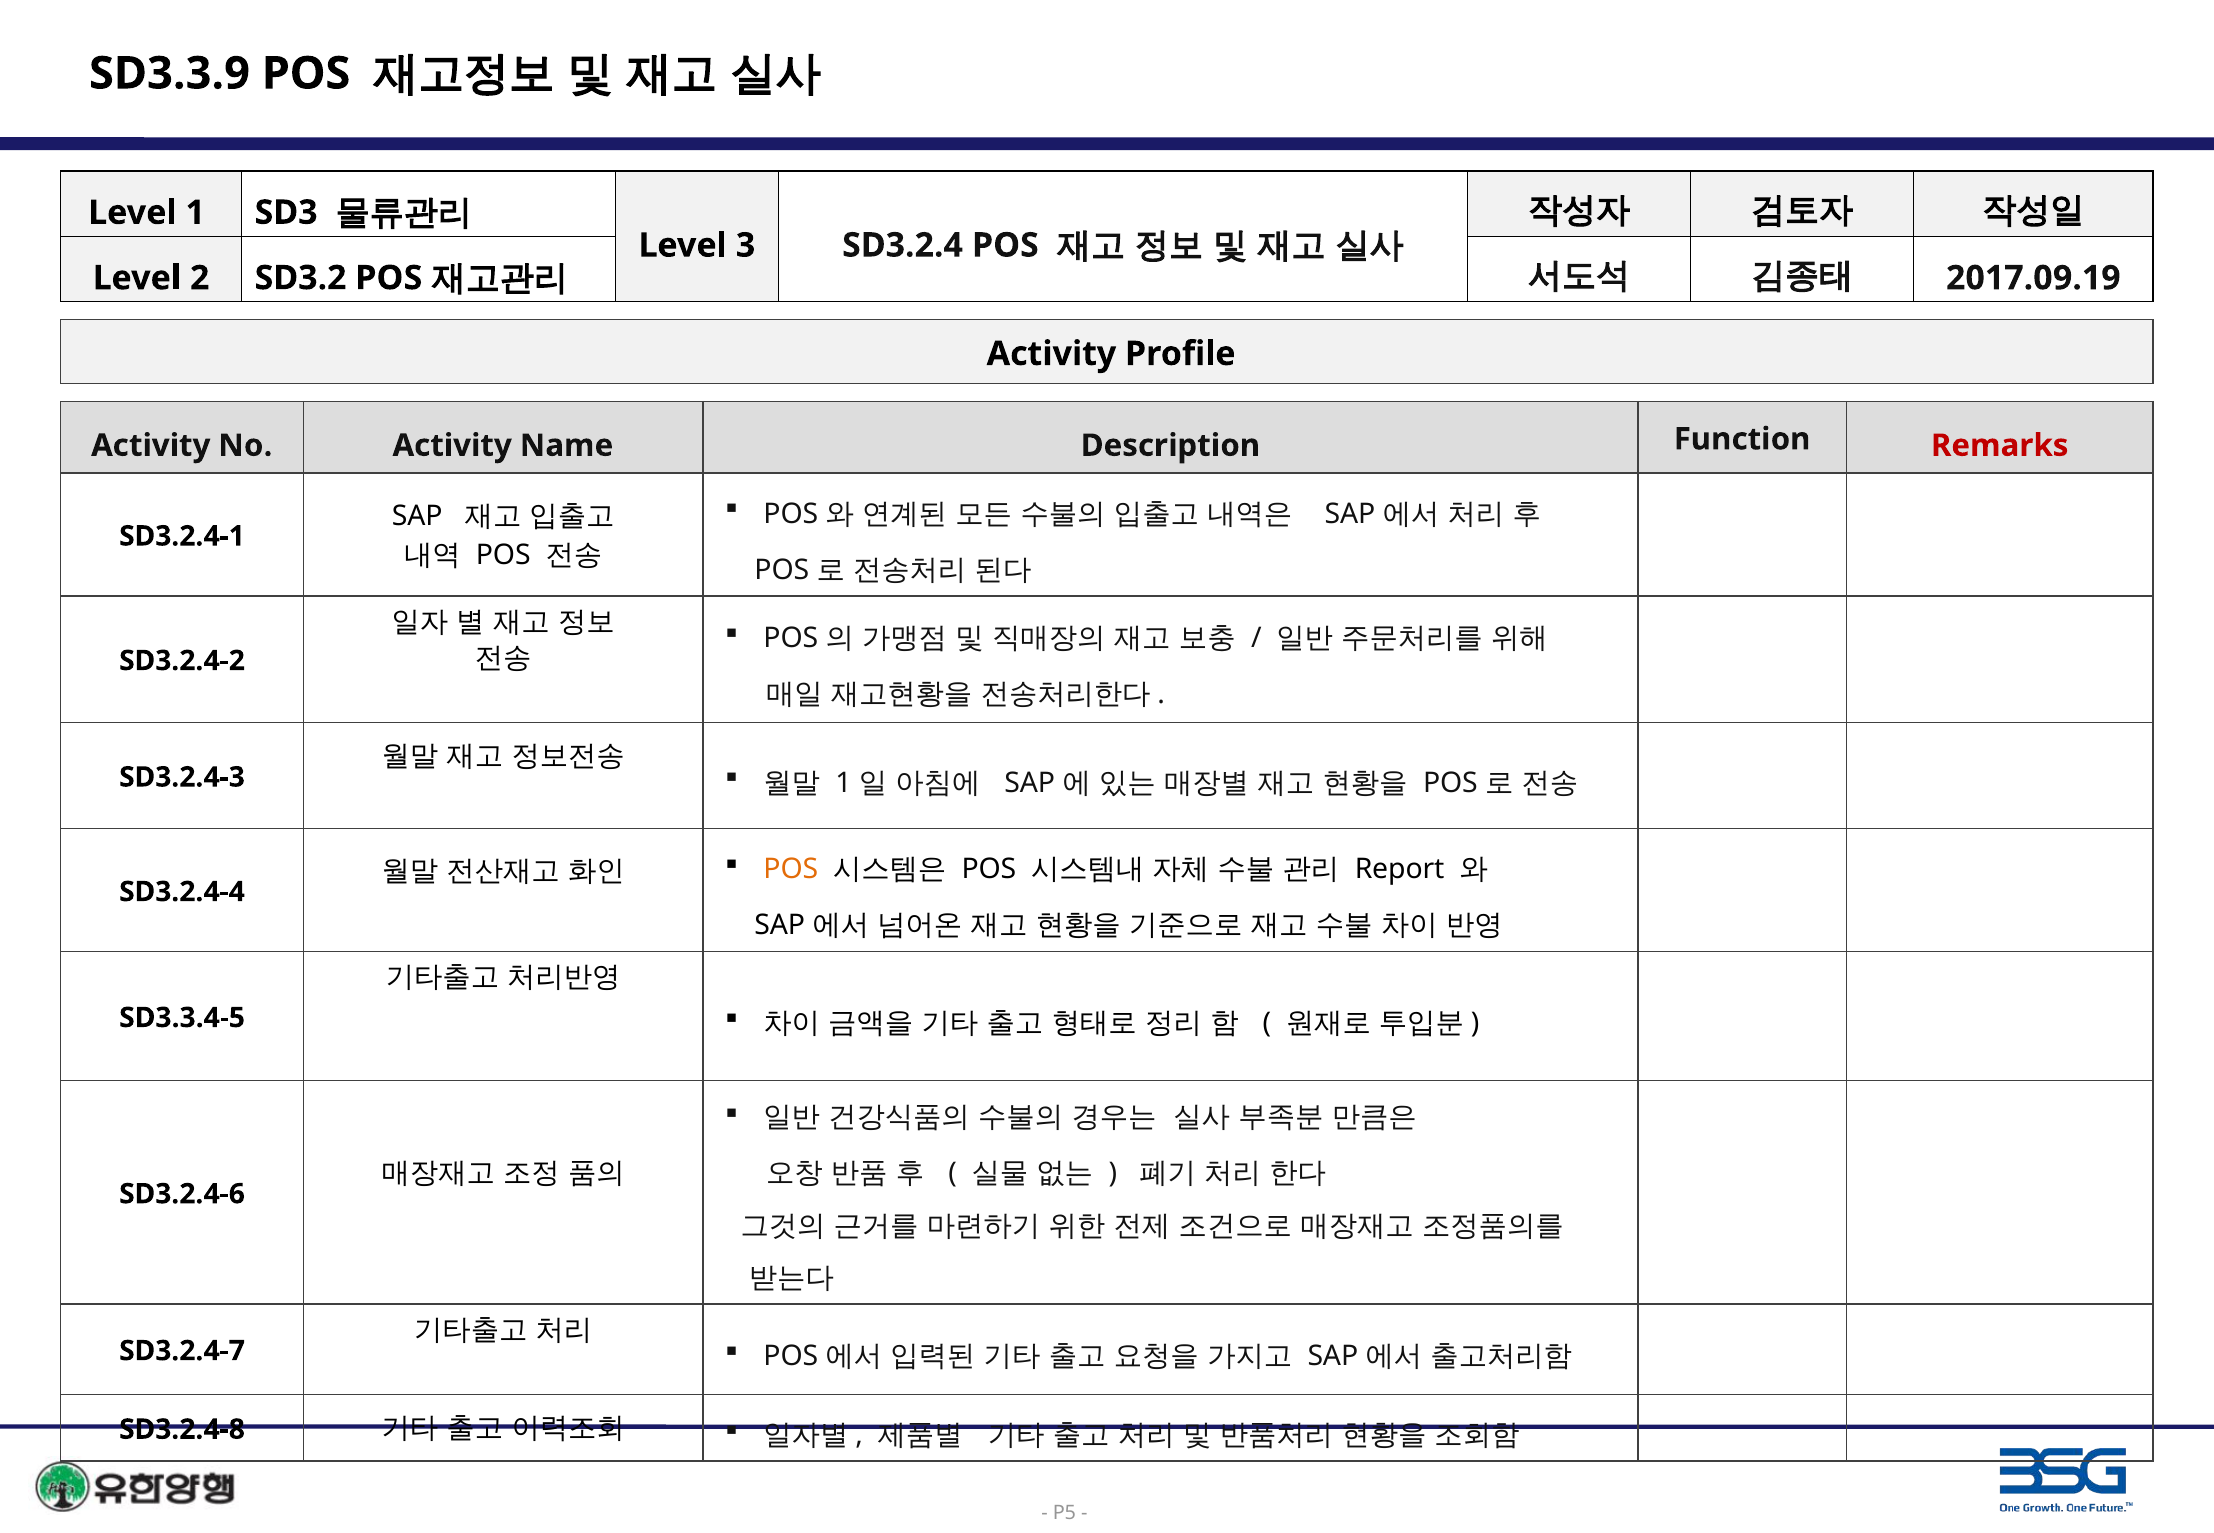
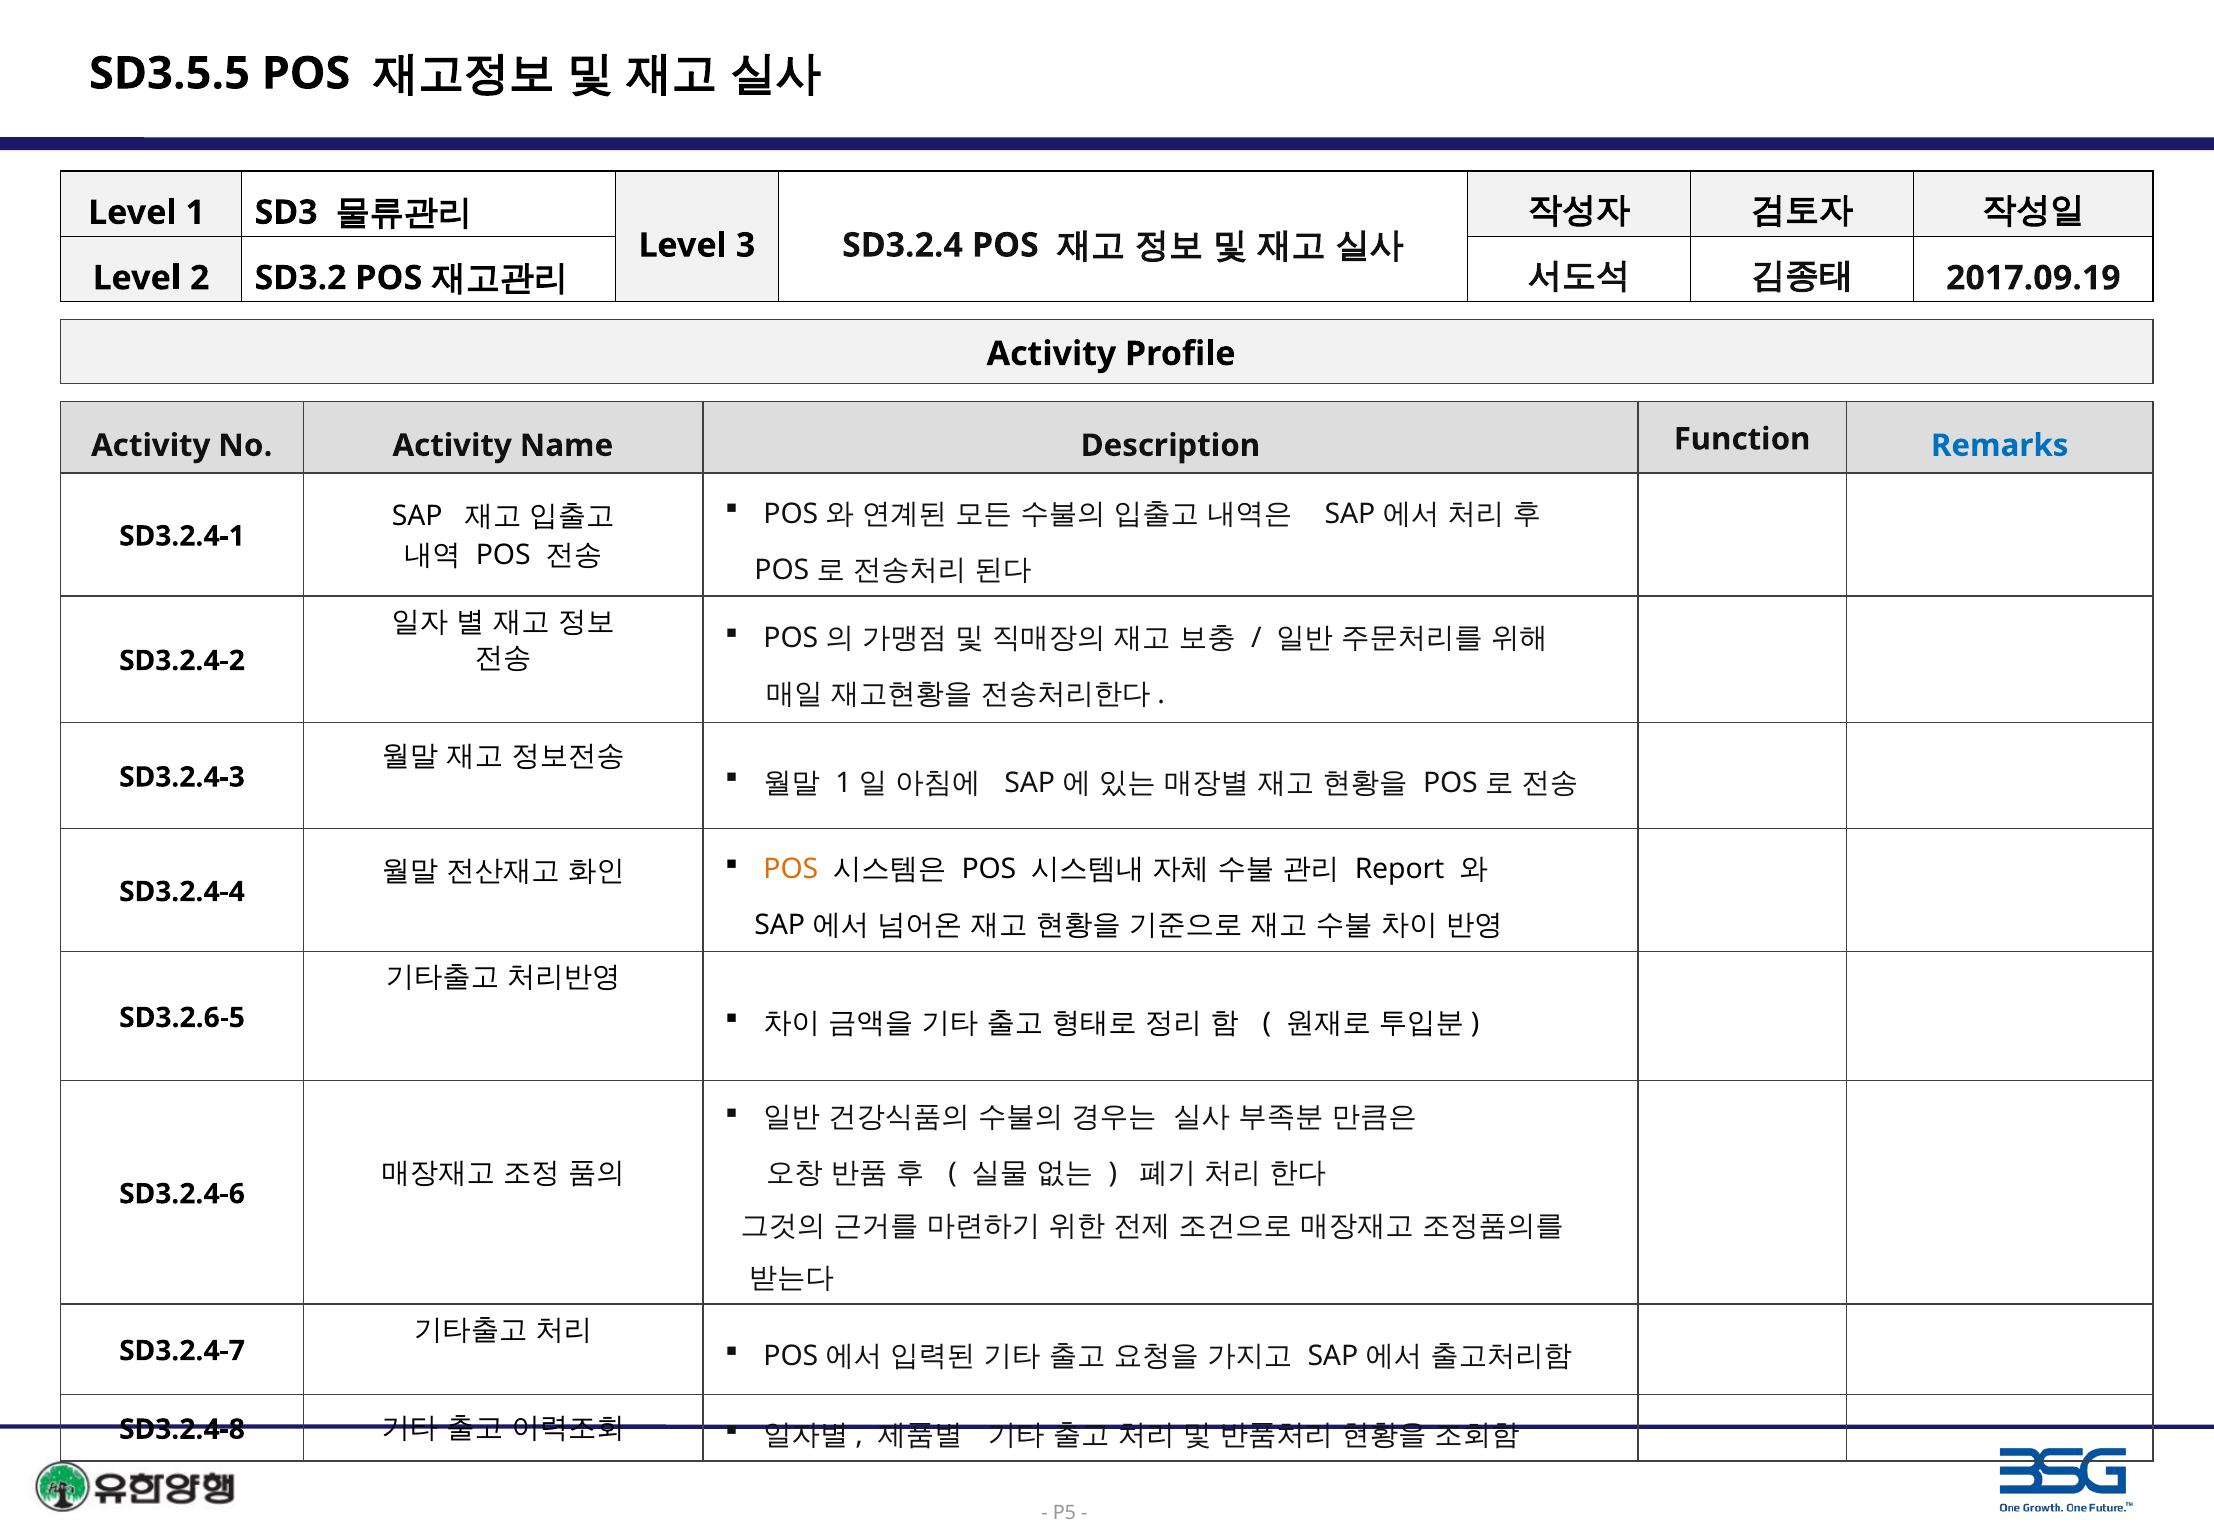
SD3.3.9: SD3.3.9 -> SD3.5.5
Remarks colour: red -> blue
SD3.3.4-5: SD3.3.4-5 -> SD3.2.6-5
